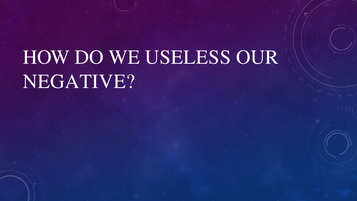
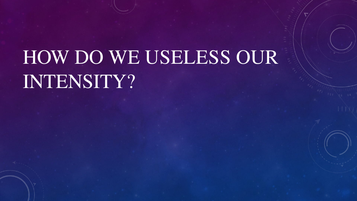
NEGATIVE: NEGATIVE -> INTENSITY
